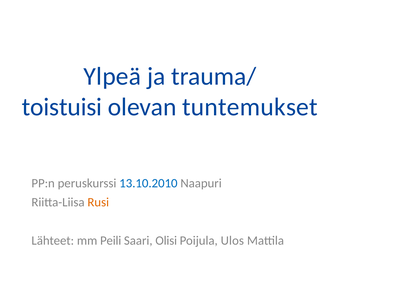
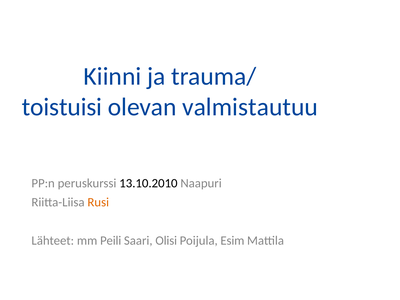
Ylpeä: Ylpeä -> Kiinni
tuntemukset: tuntemukset -> valmistautuu
13.10.2010 colour: blue -> black
Ulos: Ulos -> Esim
